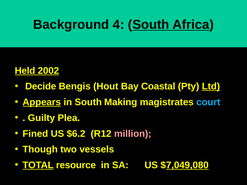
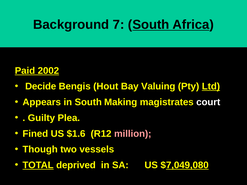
4: 4 -> 7
Held: Held -> Paid
Coastal: Coastal -> Valuing
Appears underline: present -> none
court colour: light blue -> white
$6.2: $6.2 -> $1.6
resource: resource -> deprived
